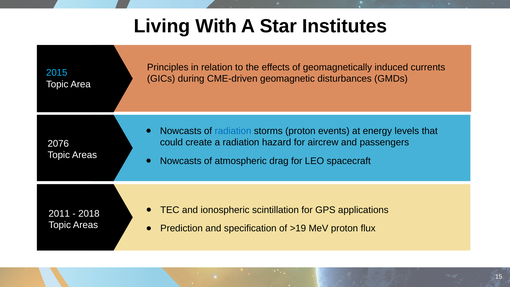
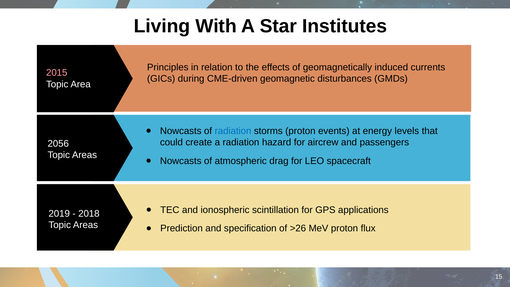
2015 colour: light blue -> pink
2076: 2076 -> 2056
2011: 2011 -> 2019
>19: >19 -> >26
